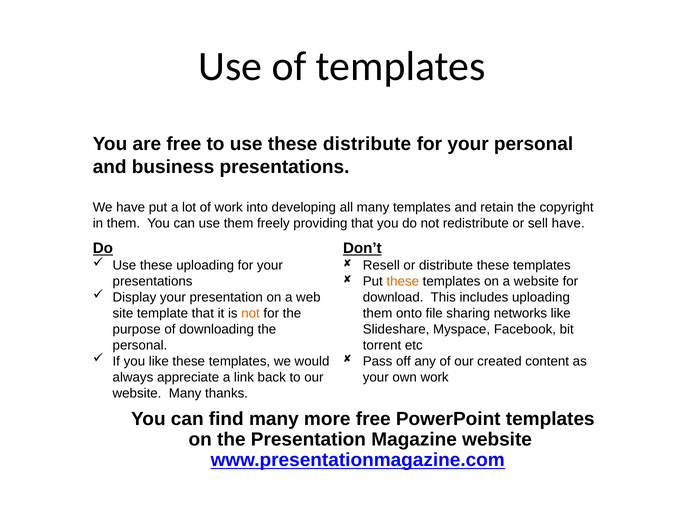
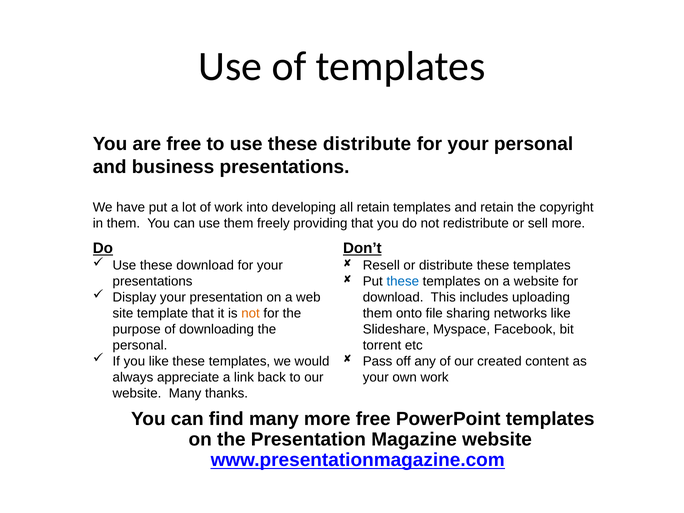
all many: many -> retain
sell have: have -> more
these uploading: uploading -> download
these at (403, 281) colour: orange -> blue
